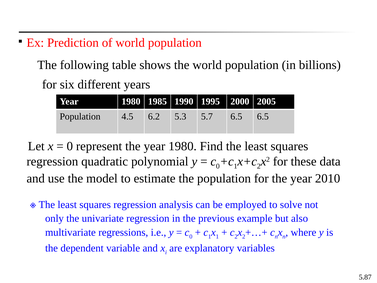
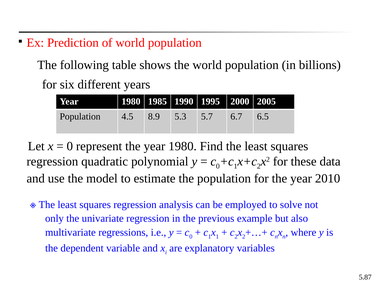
6.2: 6.2 -> 8.9
5.7 6.5: 6.5 -> 6.7
